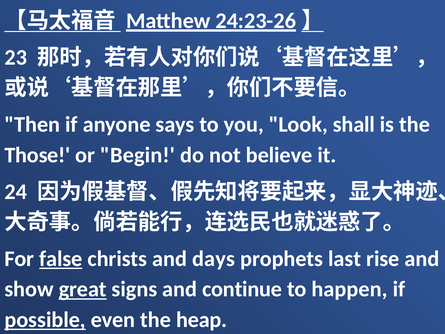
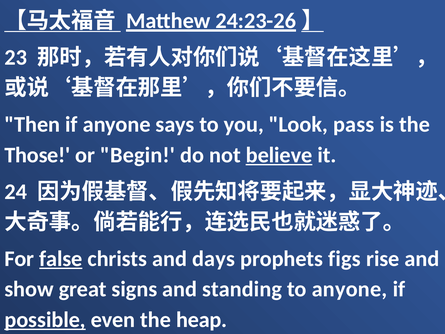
shall: shall -> pass
believe underline: none -> present
last: last -> figs
great underline: present -> none
continue: continue -> standing
to happen: happen -> anyone
